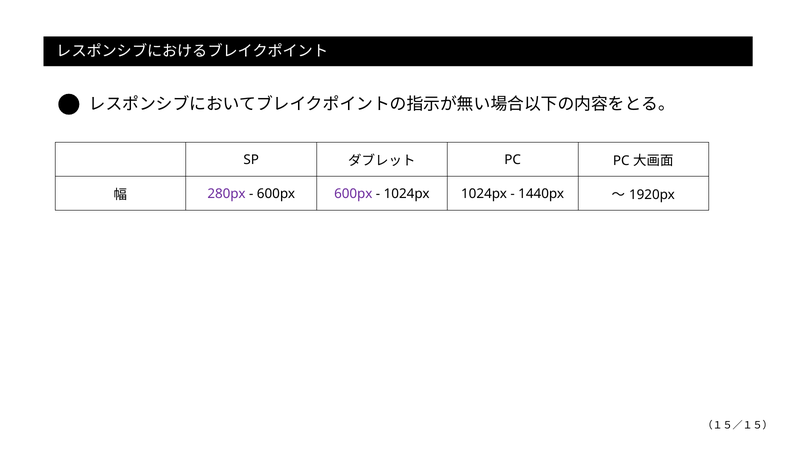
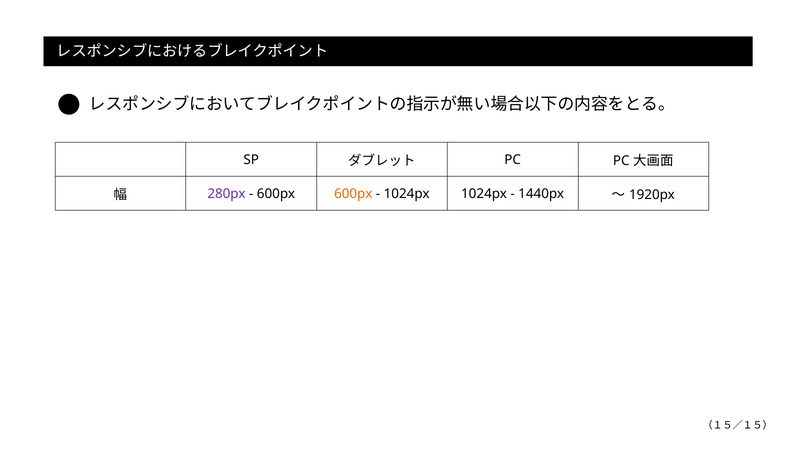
600px at (353, 194) colour: purple -> orange
